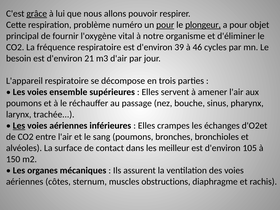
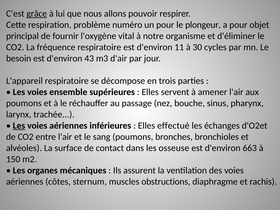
pour at (165, 25) underline: present -> none
plongeur underline: present -> none
39: 39 -> 11
46: 46 -> 30
21: 21 -> 43
crampes: crampes -> effectué
meilleur: meilleur -> osseuse
105: 105 -> 663
